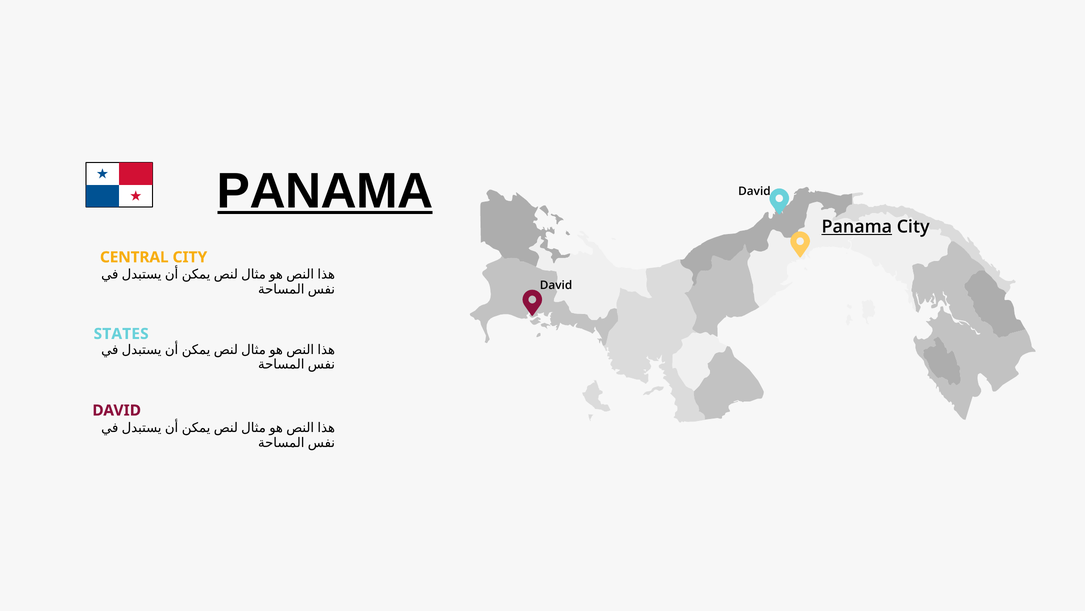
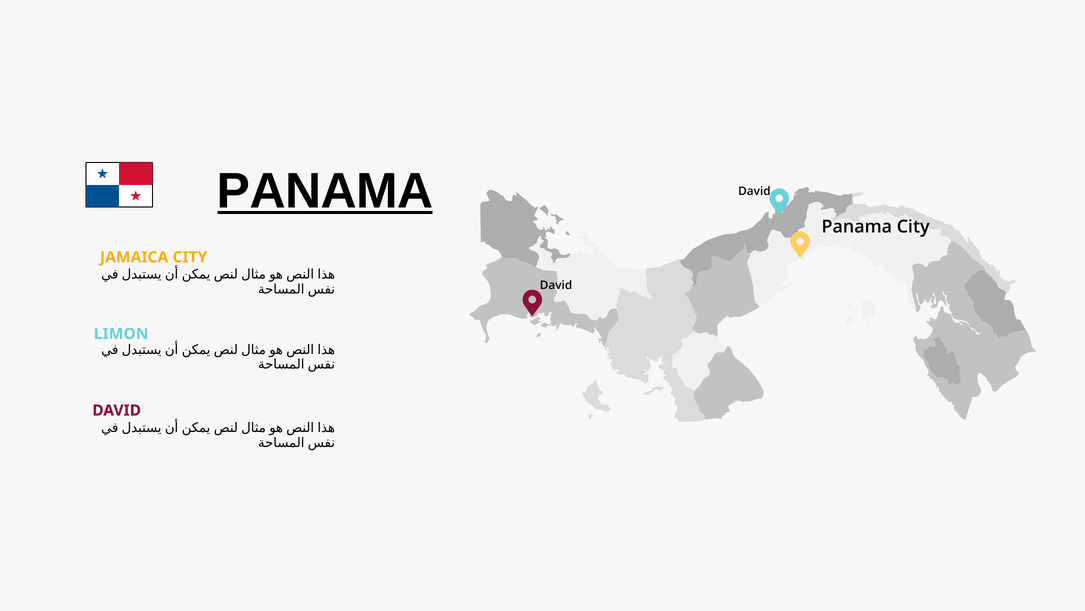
Panama at (857, 226) underline: present -> none
CENTRAL: CENTRAL -> JAMAICA
STATES: STATES -> LIMON
